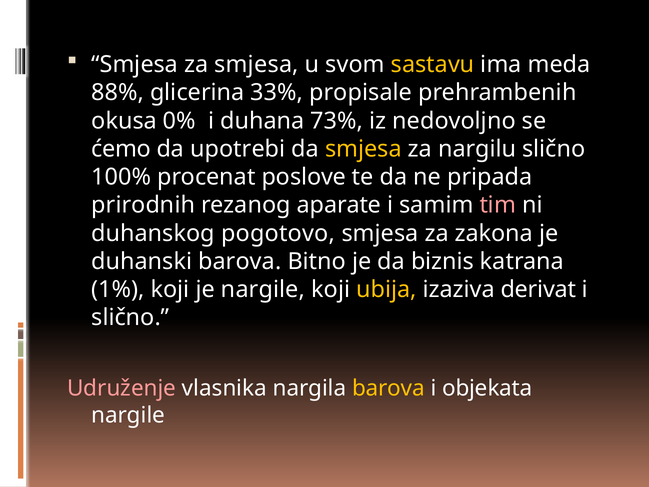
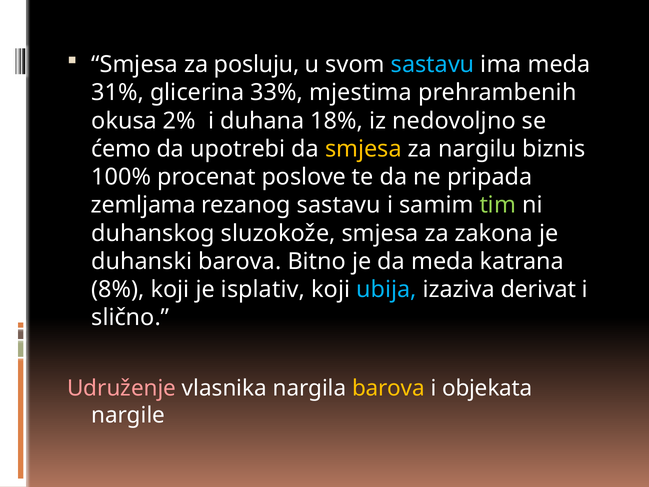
za smjesa: smjesa -> posluju
sastavu at (433, 65) colour: yellow -> light blue
88%: 88% -> 31%
propisale: propisale -> mjestima
0%: 0% -> 2%
73%: 73% -> 18%
nargilu slično: slično -> biznis
prirodnih: prirodnih -> zemljama
rezanog aparate: aparate -> sastavu
tim colour: pink -> light green
pogotovo: pogotovo -> sluzokože
da biznis: biznis -> meda
1%: 1% -> 8%
je nargile: nargile -> isplativ
ubija colour: yellow -> light blue
